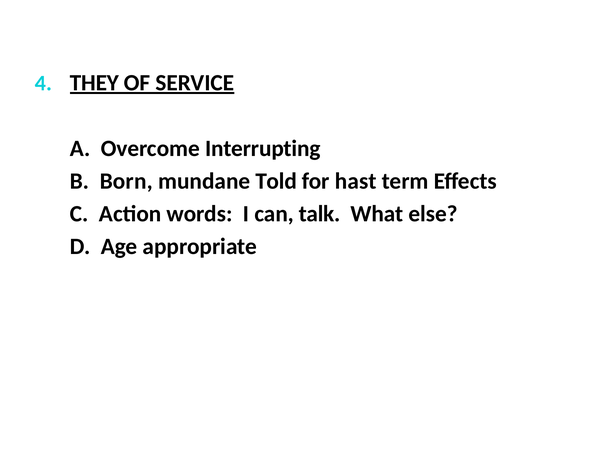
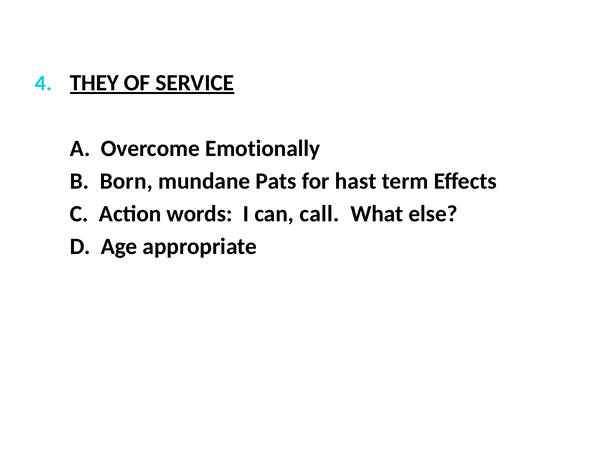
Interrupting: Interrupting -> Emotionally
Told: Told -> Pats
talk: talk -> call
